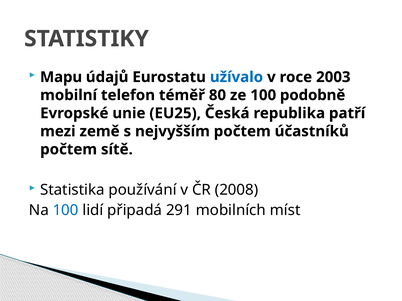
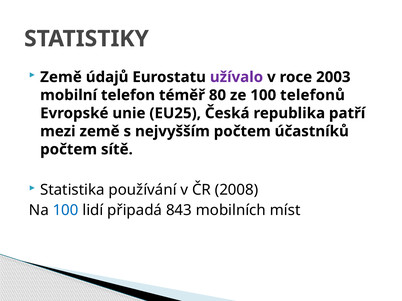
Mapu at (61, 77): Mapu -> Země
užívalo colour: blue -> purple
podobně: podobně -> telefonů
291: 291 -> 843
